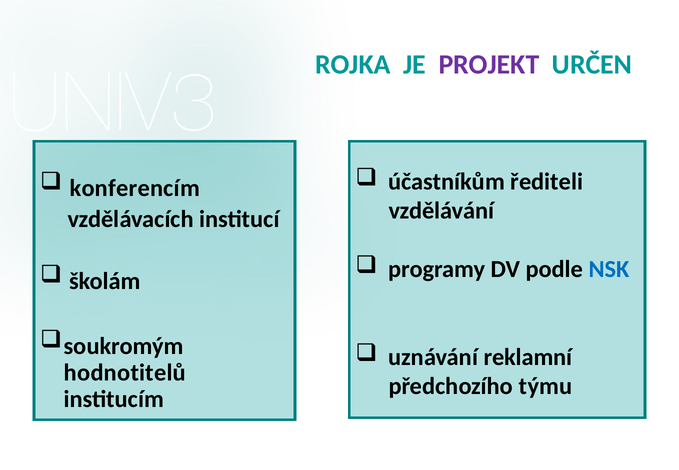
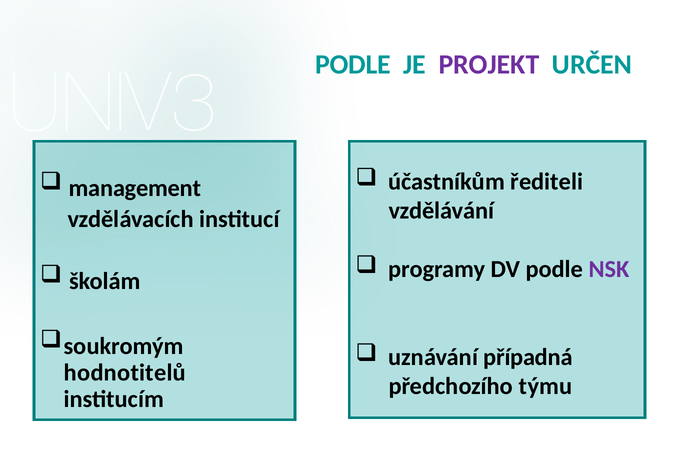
ROJKA at (353, 64): ROJKA -> PODLE
konferencím: konferencím -> management
NSK colour: blue -> purple
reklamní: reklamní -> případná
